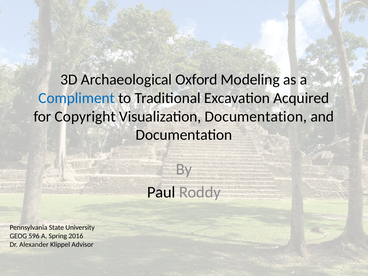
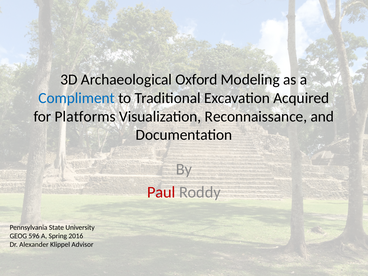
Copyright: Copyright -> Platforms
Visualization Documentation: Documentation -> Reconnaissance
Paul colour: black -> red
